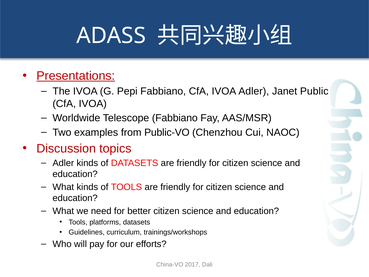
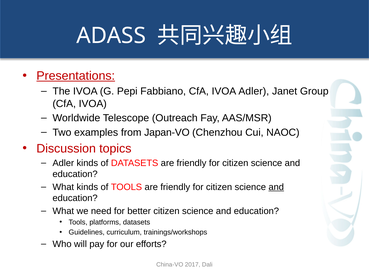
Public: Public -> Group
Telescope Fabbiano: Fabbiano -> Outreach
Public-VO: Public-VO -> Japan-VO
and at (276, 187) underline: none -> present
